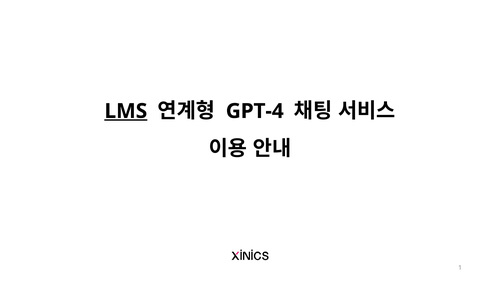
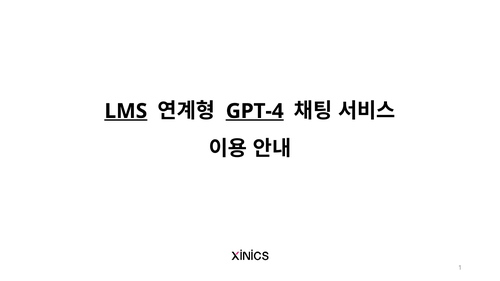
GPT-4 underline: none -> present
